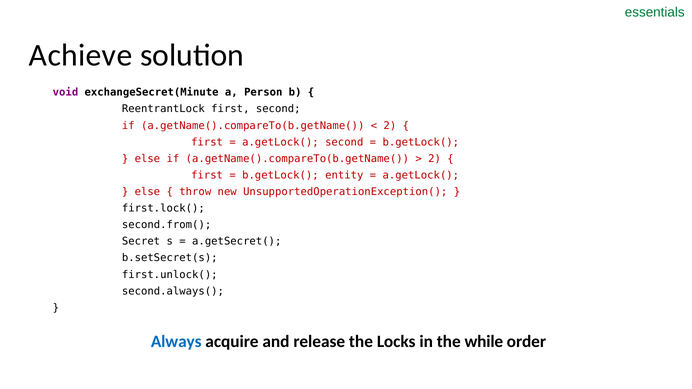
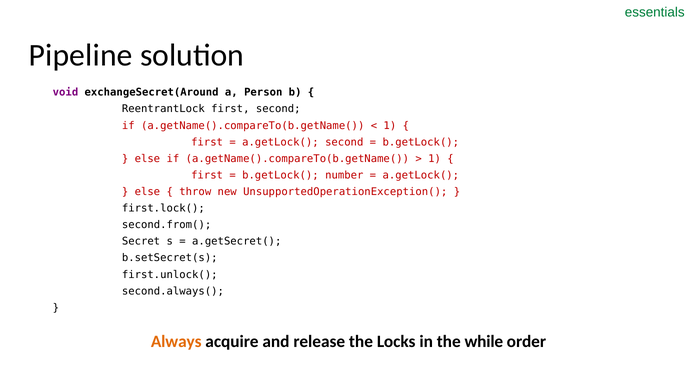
Achieve: Achieve -> Pipeline
exchangeSecret(Minute: exchangeSecret(Minute -> exchangeSecret(Around
2 at (390, 126): 2 -> 1
2 at (435, 159): 2 -> 1
entity: entity -> number
Always colour: blue -> orange
